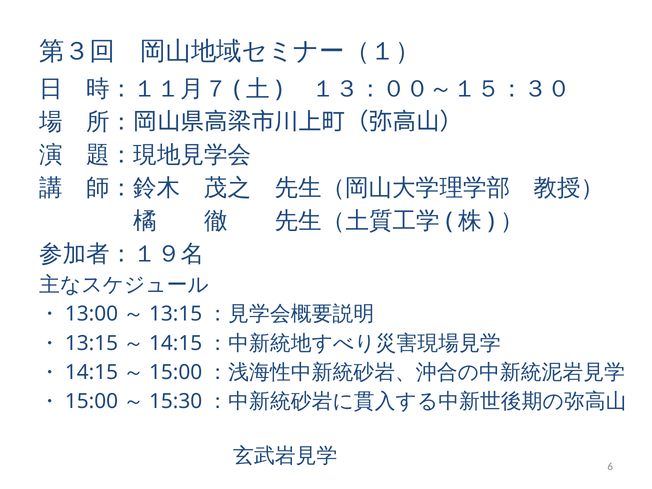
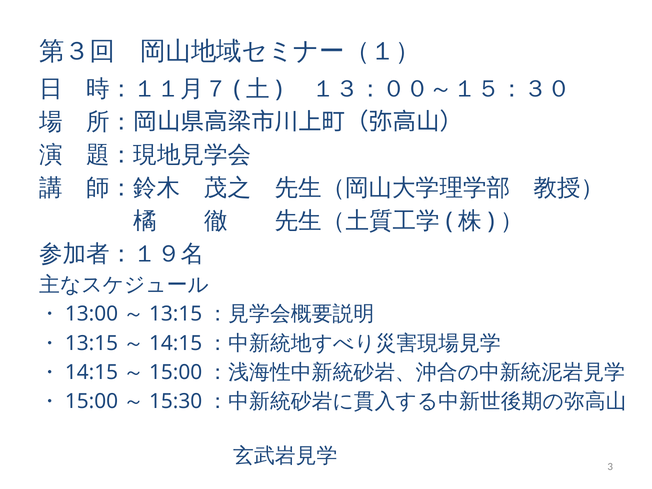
6: 6 -> 3
